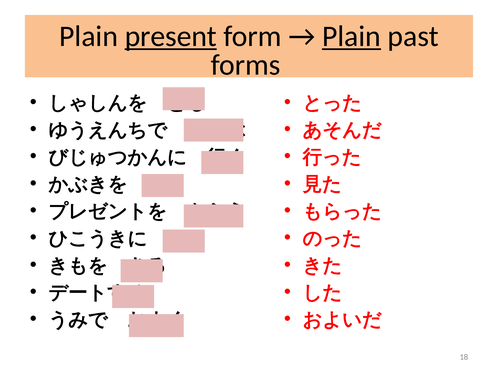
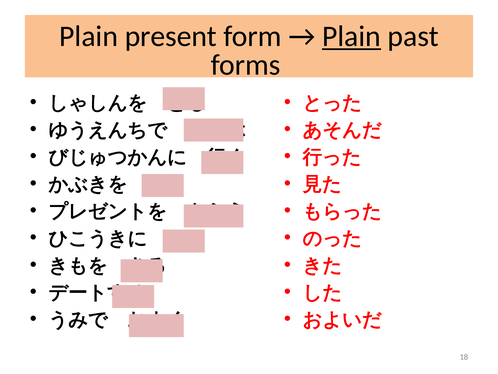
present underline: present -> none
